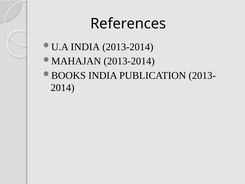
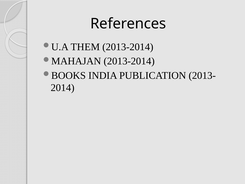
INDIA at (85, 47): INDIA -> THEM
